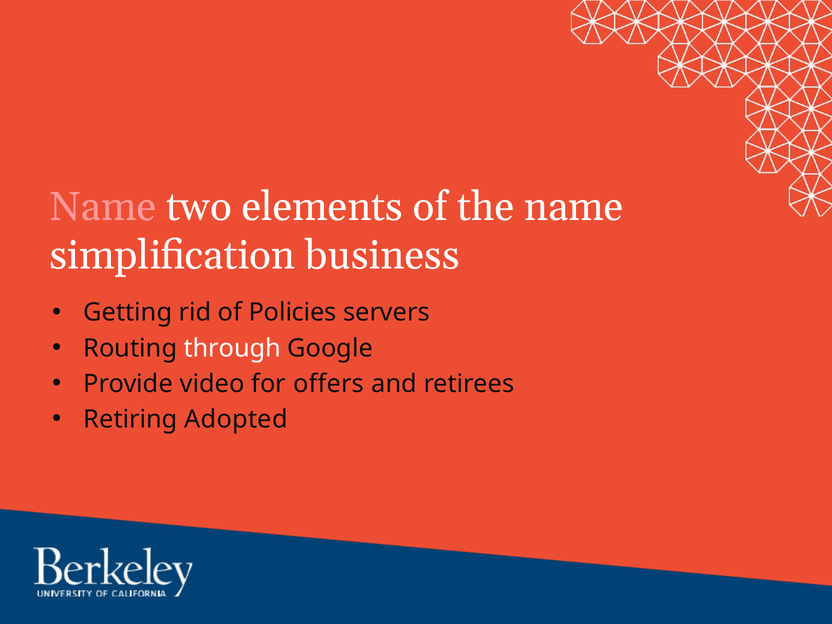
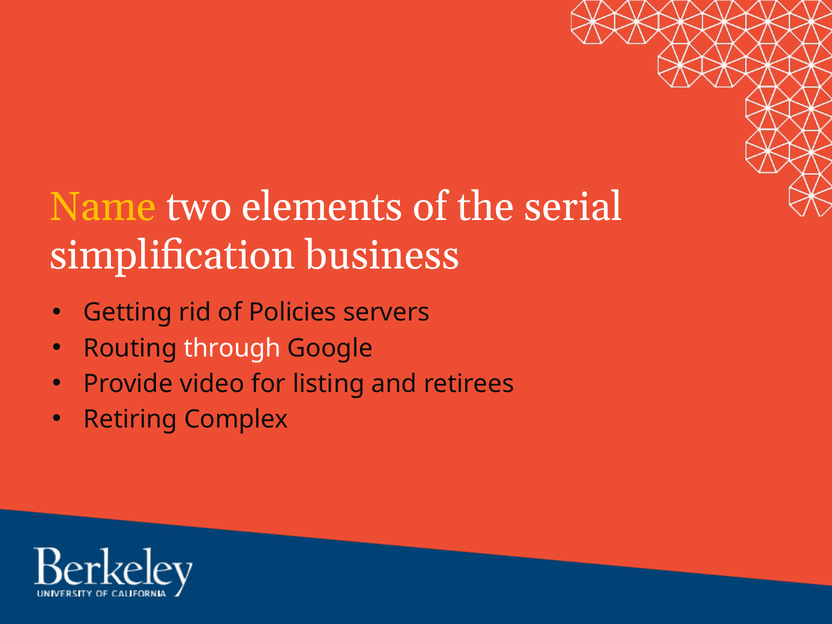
Name at (103, 207) colour: pink -> yellow
the name: name -> serial
offers: offers -> listing
Adopted: Adopted -> Complex
